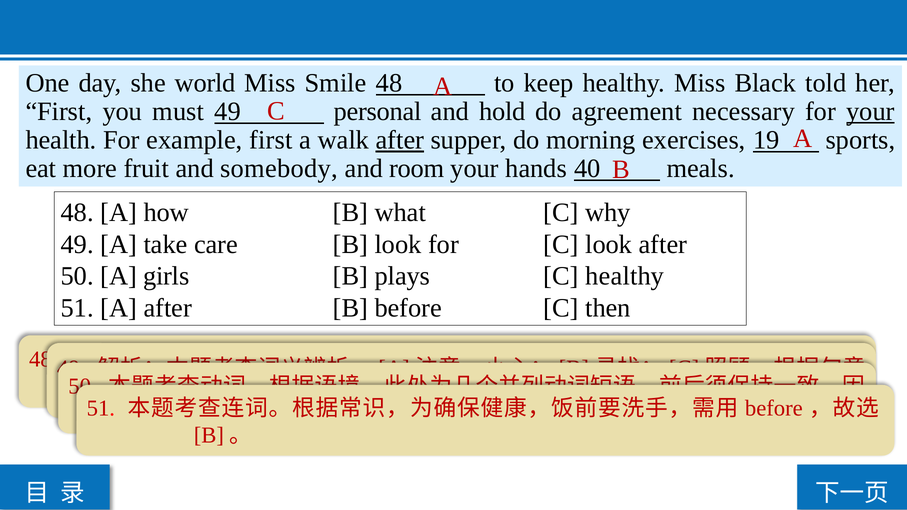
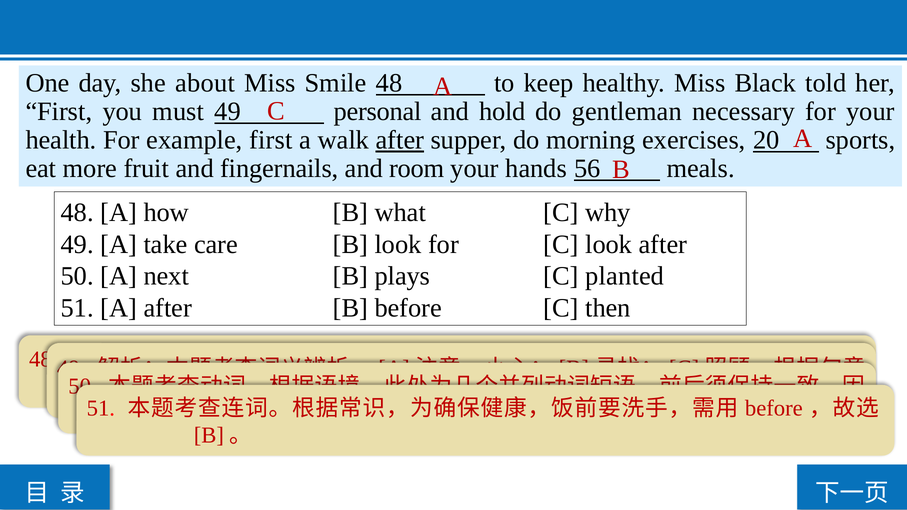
world: world -> about
agreement: agreement -> gentleman
your at (870, 112) underline: present -> none
19: 19 -> 20
somebody: somebody -> fingernails
40: 40 -> 56
girls: girls -> next
C healthy: healthy -> planted
